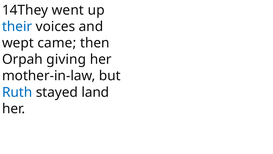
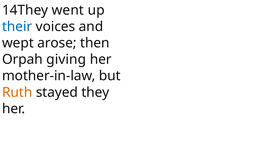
came: came -> arose
Ruth colour: blue -> orange
land: land -> they
